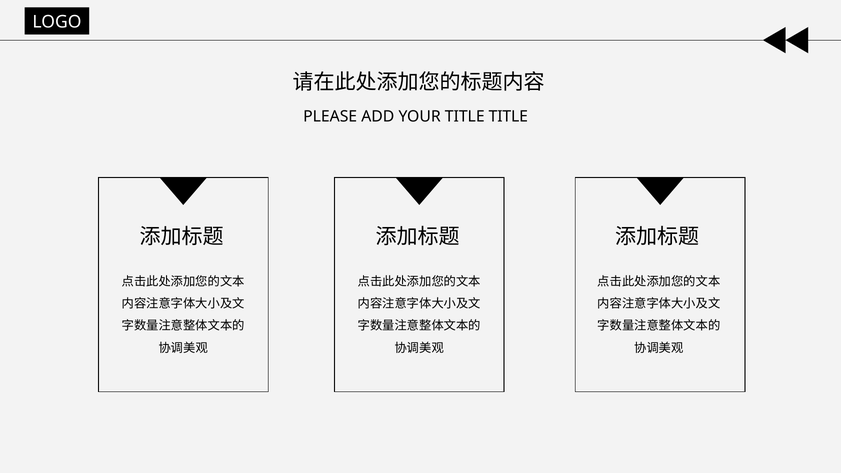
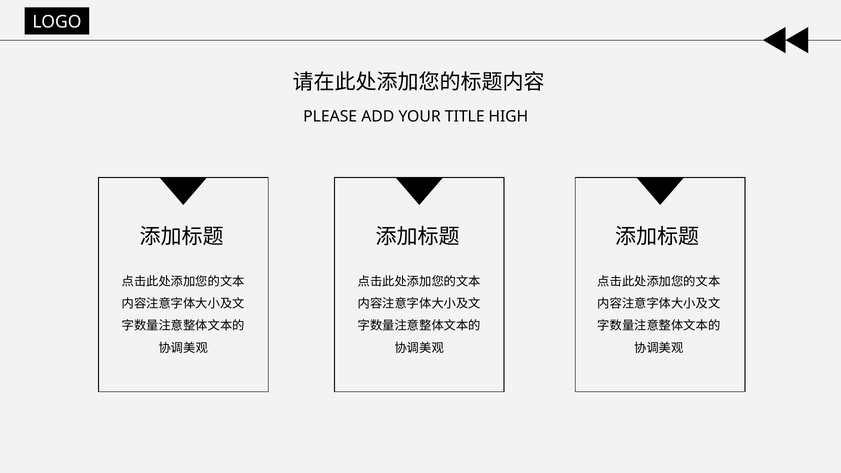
TITLE TITLE: TITLE -> HIGH
